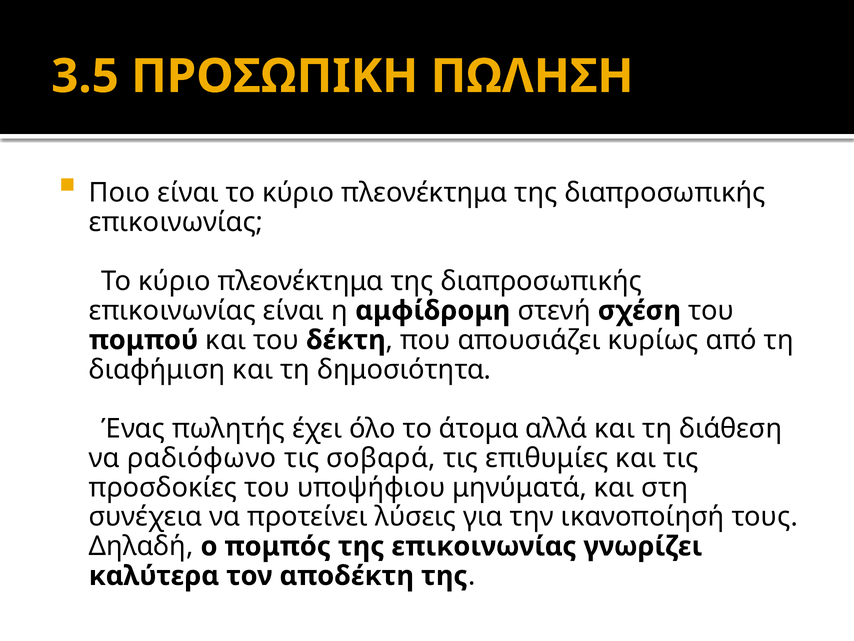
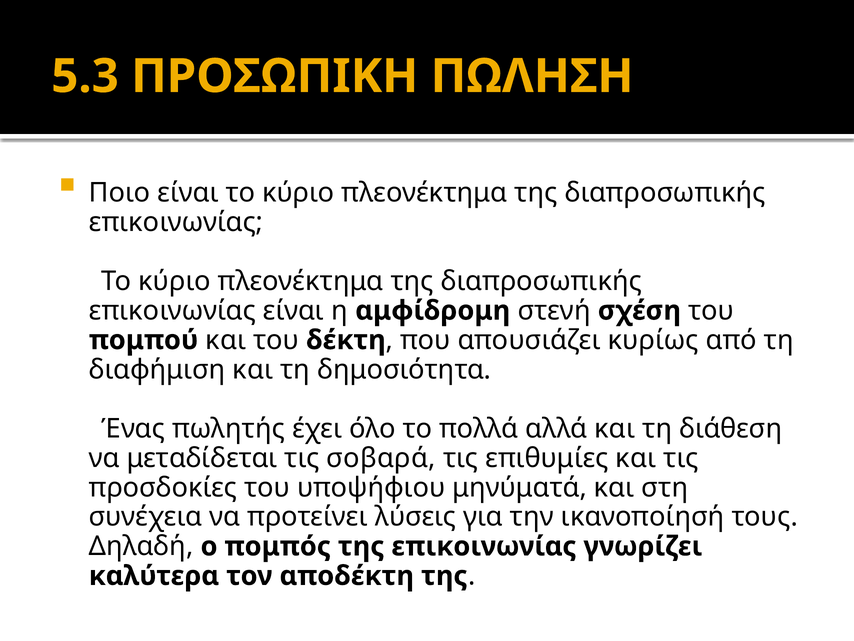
3.5: 3.5 -> 5.3
άτομα: άτομα -> πολλά
ραδιόφωνο: ραδιόφωνο -> μεταδίδεται
